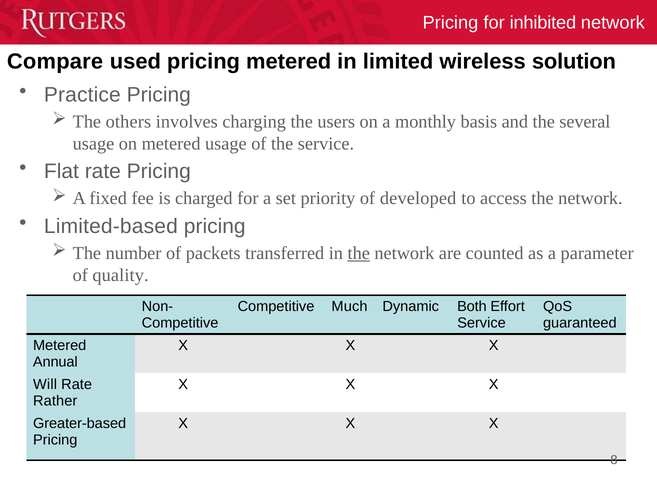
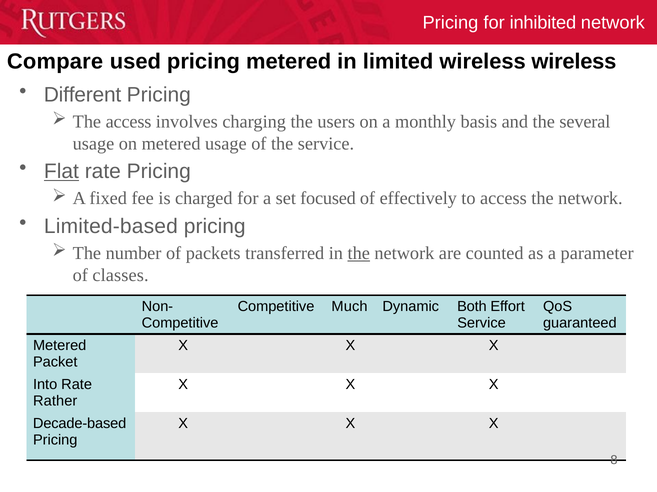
wireless solution: solution -> wireless
Practice: Practice -> Different
The others: others -> access
Flat underline: none -> present
priority: priority -> focused
developed: developed -> effectively
quality: quality -> classes
Annual: Annual -> Packet
Will: Will -> Into
Greater-based: Greater-based -> Decade-based
